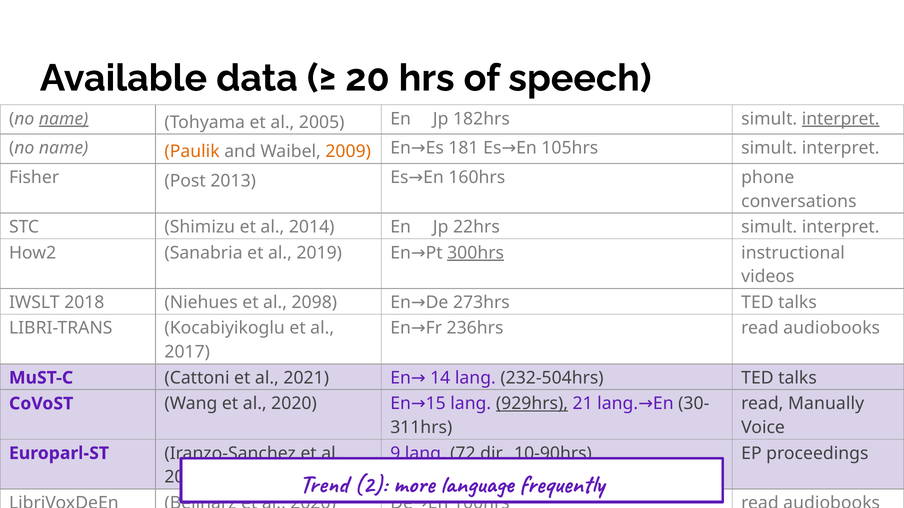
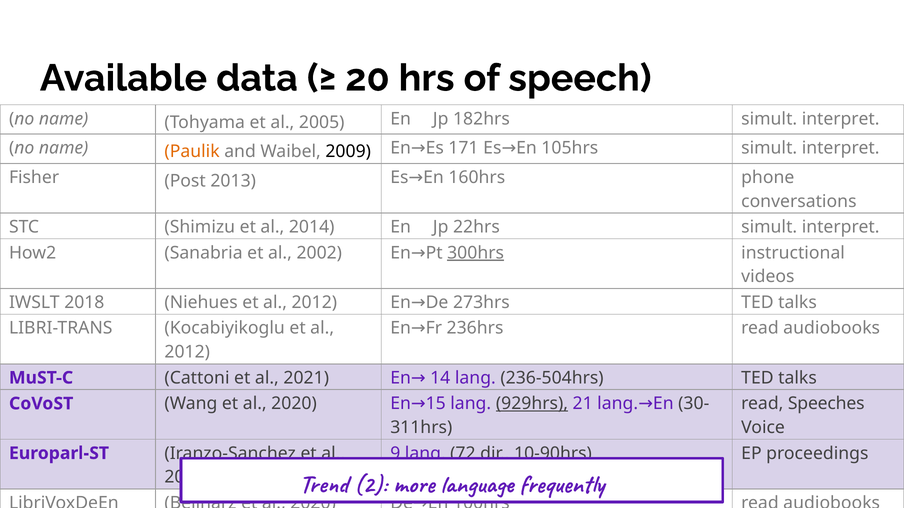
interpret at (841, 119) underline: present -> none
name at (64, 119) underline: present -> none
2009 colour: orange -> black
181: 181 -> 171
2019: 2019 -> 2002
Niehues et al 2098: 2098 -> 2012
2017 at (187, 352): 2017 -> 2012
232-504hrs: 232-504hrs -> 236-504hrs
Manually: Manually -> Speeches
